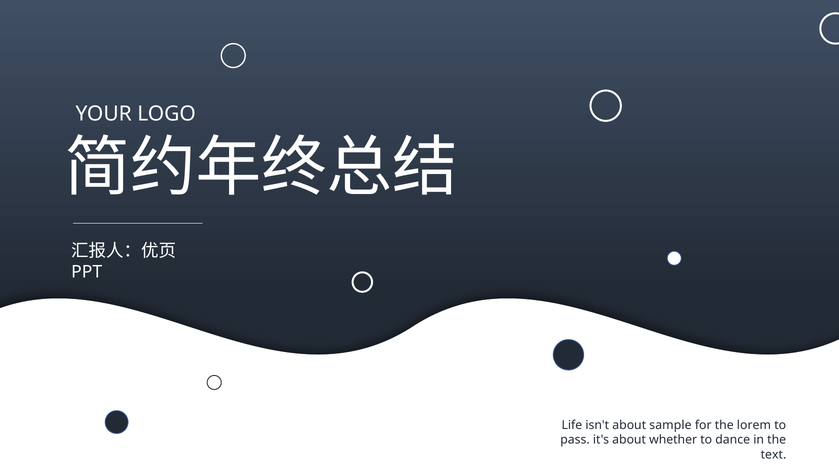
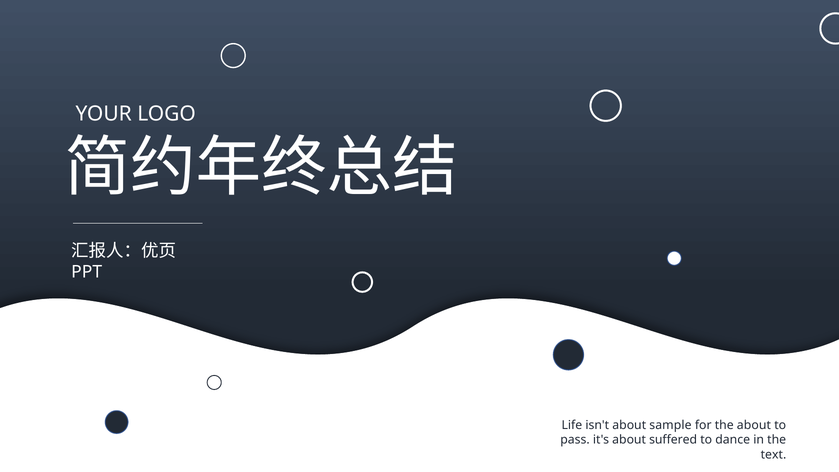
the lorem: lorem -> about
whether: whether -> suffered
